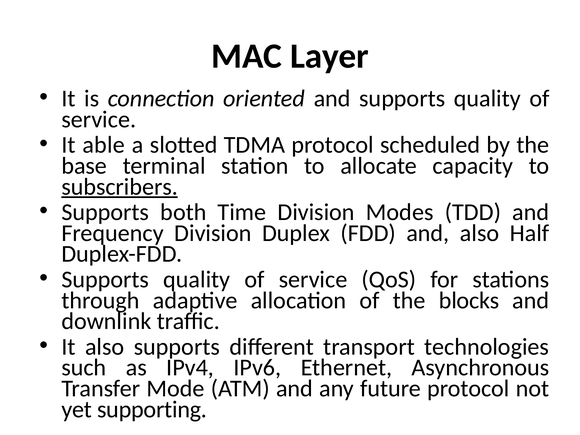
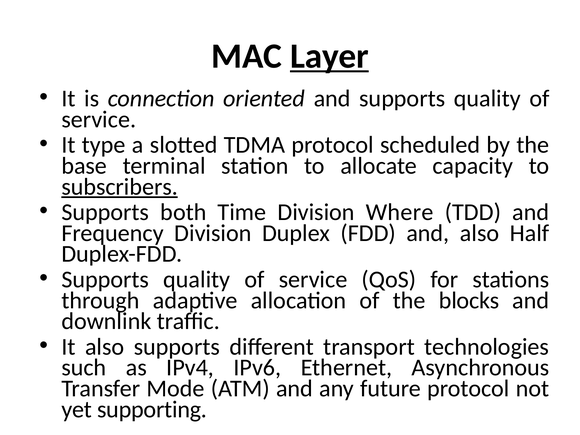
Layer underline: none -> present
able: able -> type
Modes: Modes -> Where
